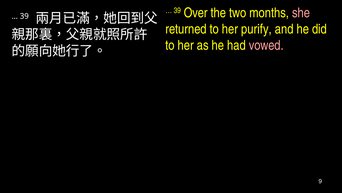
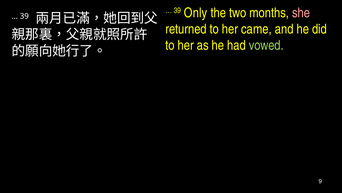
Over: Over -> Only
purify: purify -> came
vowed colour: pink -> light green
